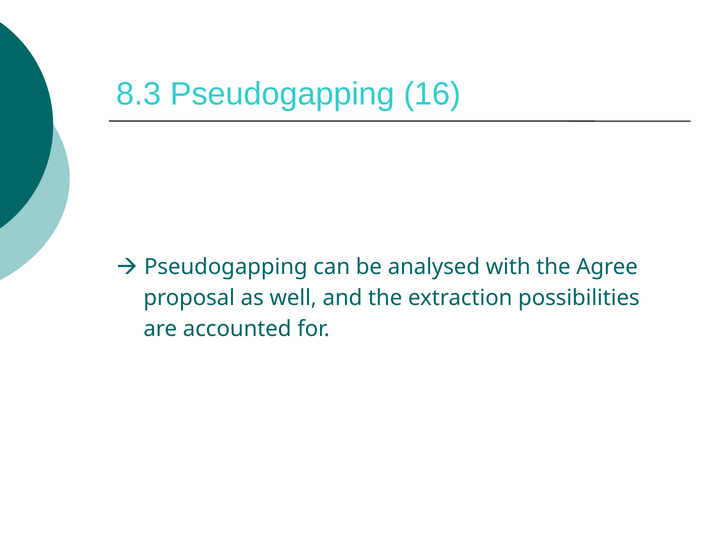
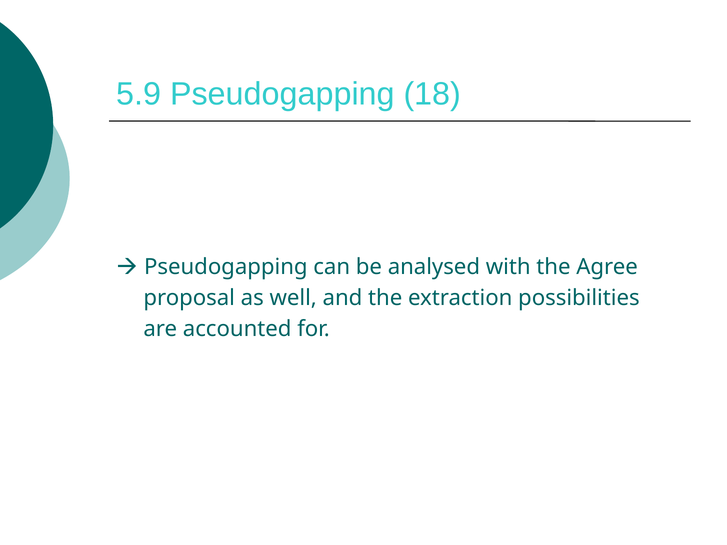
8.3: 8.3 -> 5.9
16: 16 -> 18
